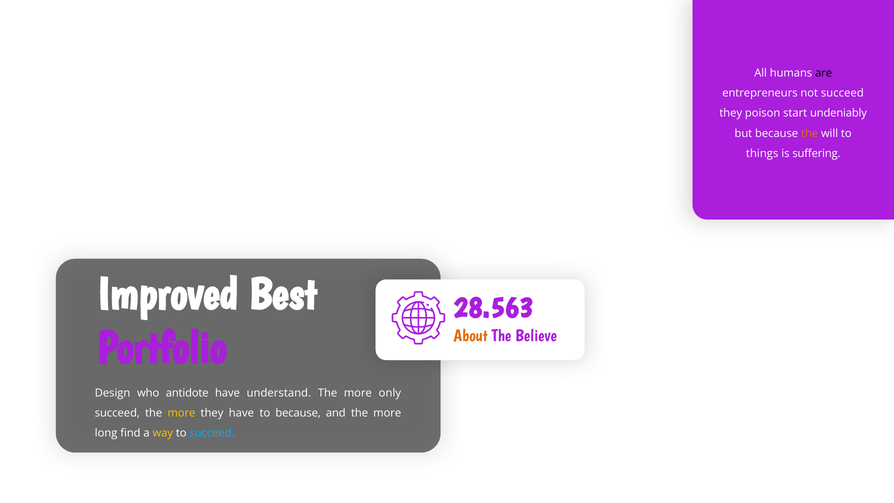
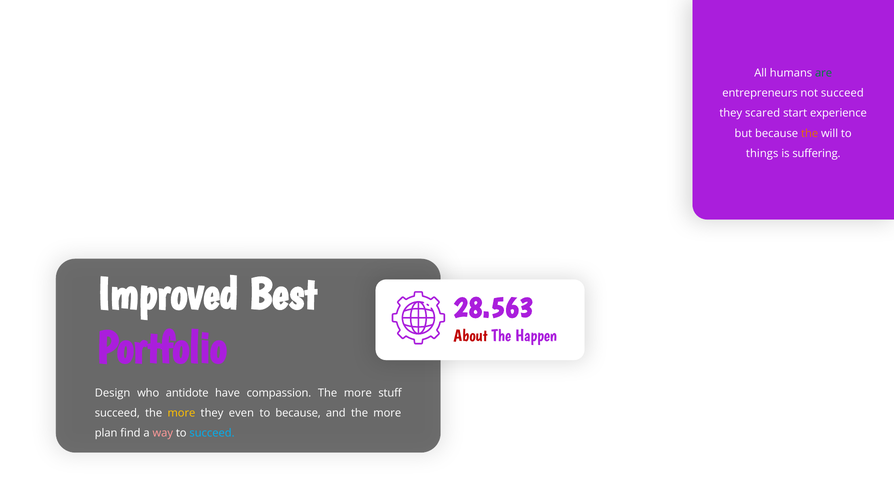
are colour: black -> green
poison: poison -> scared
undeniably: undeniably -> experience
About colour: orange -> red
Believe: Believe -> Happen
understand: understand -> compassion
only: only -> stuff
they have: have -> even
long: long -> plan
way colour: yellow -> pink
